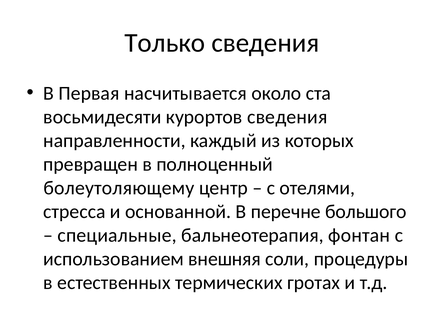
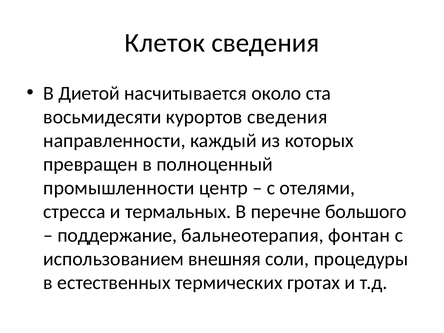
Только: Только -> Клеток
Первая: Первая -> Диетой
болеутоляющему: болеутоляющему -> промышленности
основанной: основанной -> термальных
специальные: специальные -> поддержание
